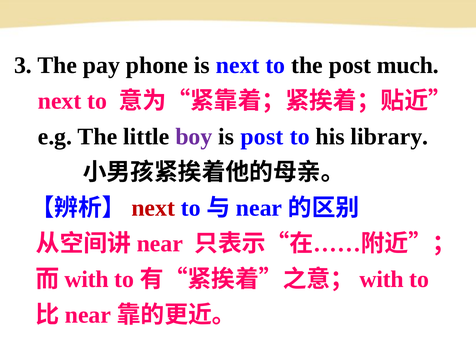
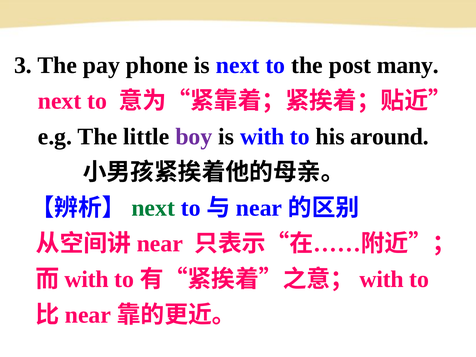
much: much -> many
is post: post -> with
library: library -> around
next at (153, 208) colour: red -> green
